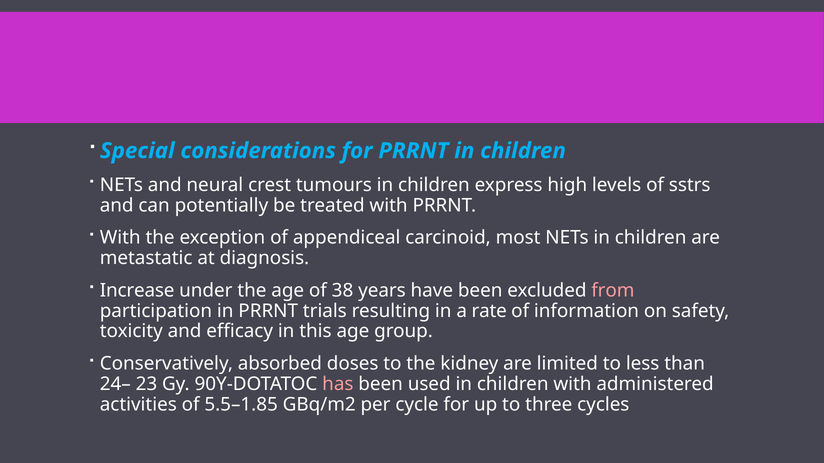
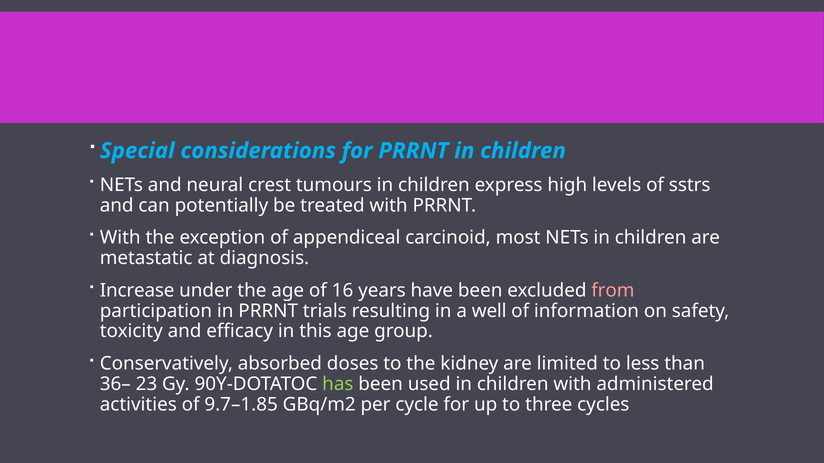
38: 38 -> 16
rate: rate -> well
24–: 24– -> 36–
has colour: pink -> light green
5.5–1.85: 5.5–1.85 -> 9.7–1.85
